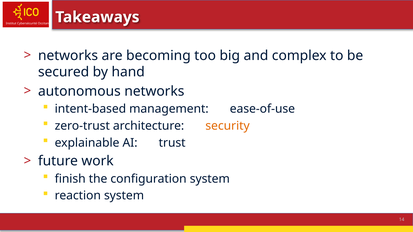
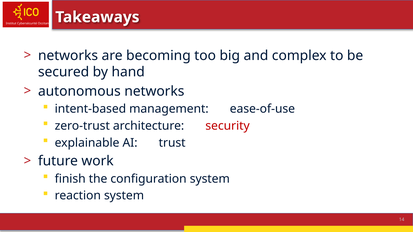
security colour: orange -> red
